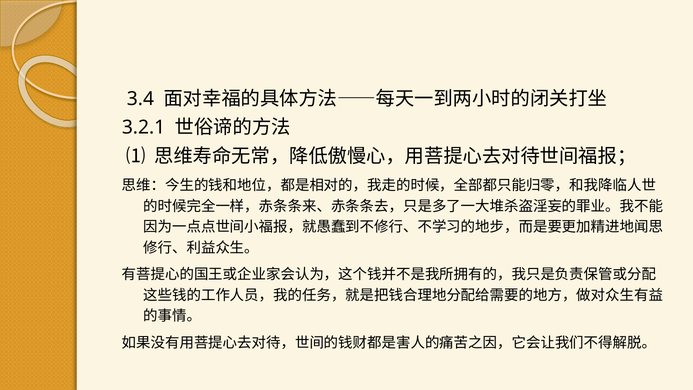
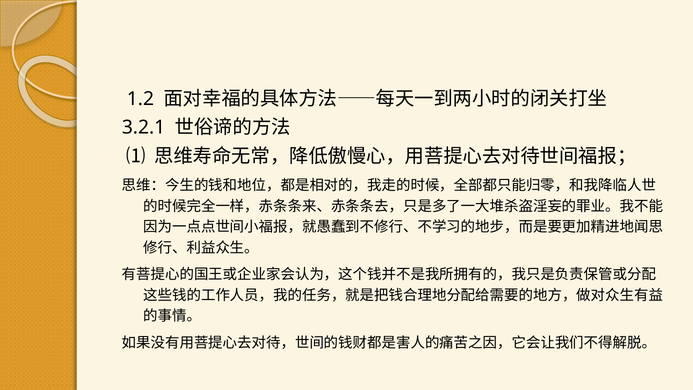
3.4: 3.4 -> 1.2
